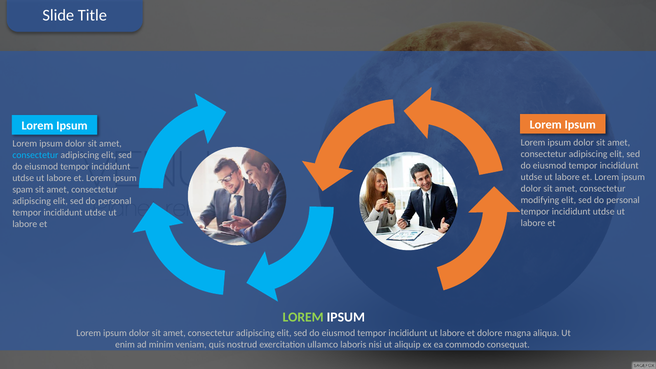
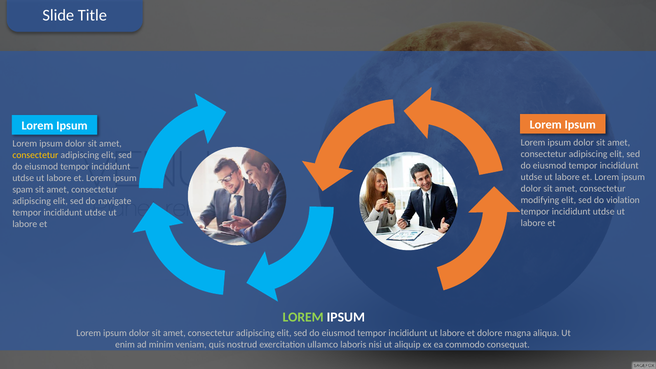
consectetur at (35, 155) colour: light blue -> yellow
personal at (623, 200): personal -> violation
personal at (115, 201): personal -> navigate
